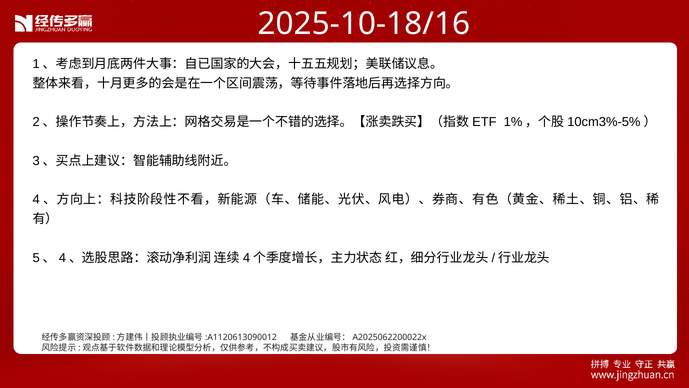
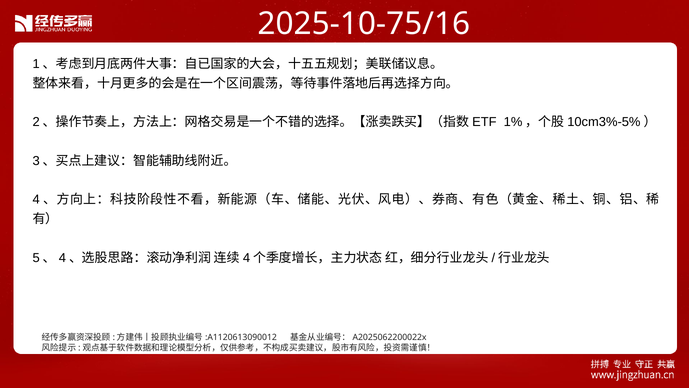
2025-10-18/16: 2025-10-18/16 -> 2025-10-75/16
